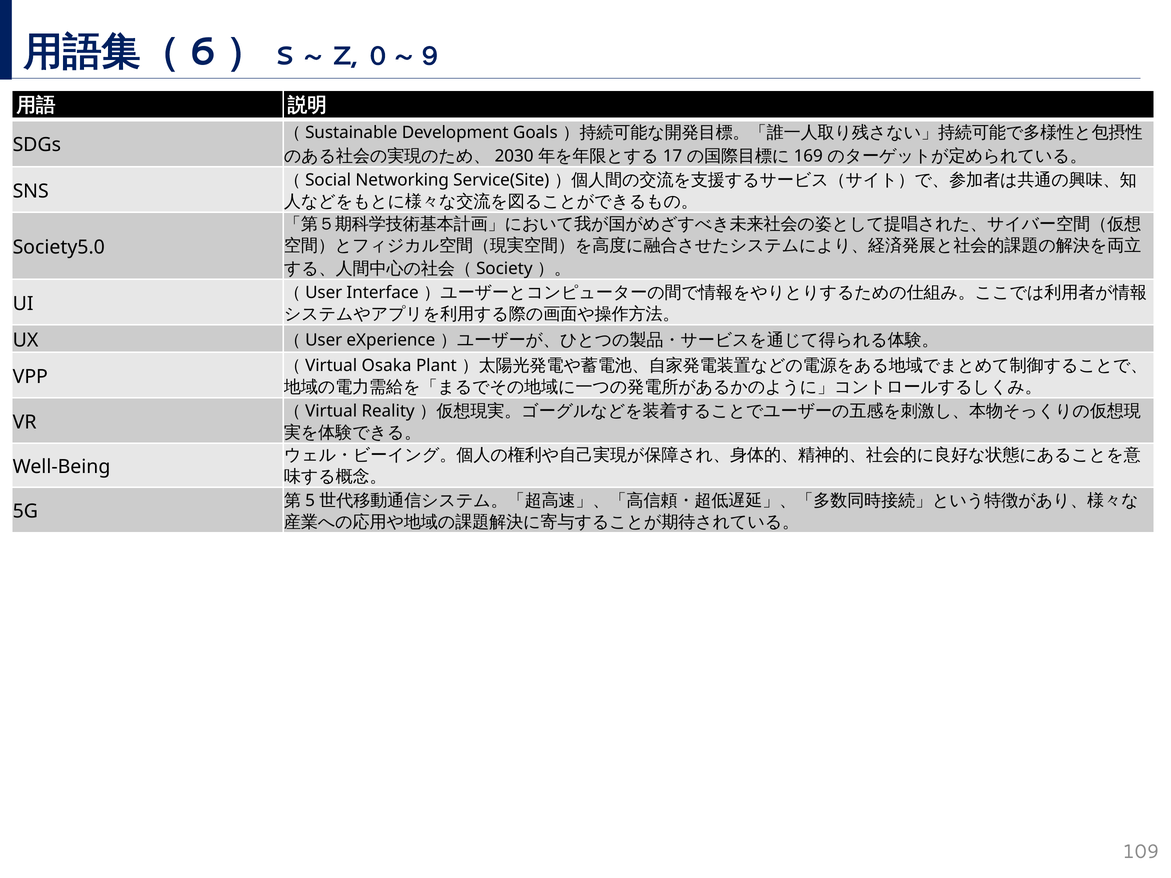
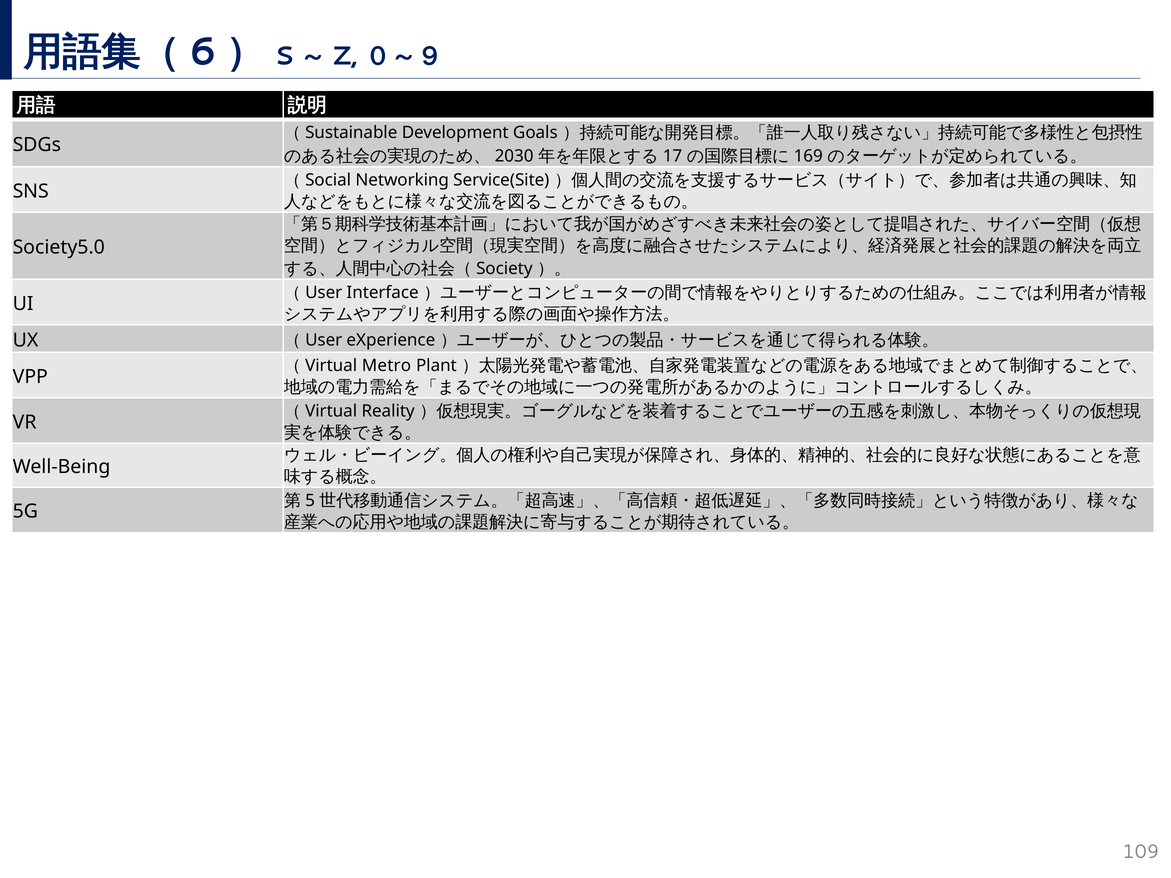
Osaka: Osaka -> Metro
